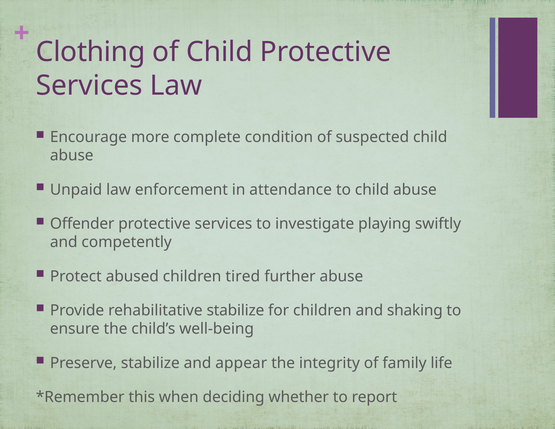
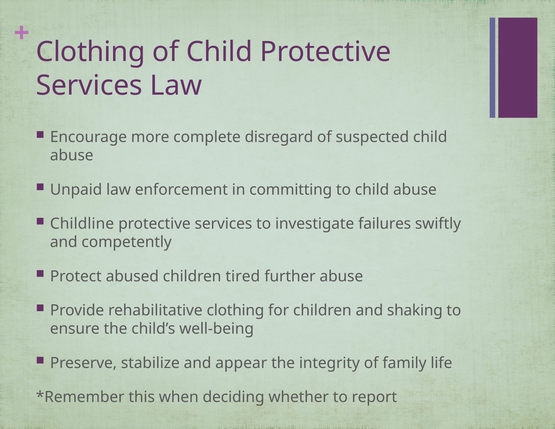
condition: condition -> disregard
attendance: attendance -> committing
Offender: Offender -> Childline
playing: playing -> failures
rehabilitative stabilize: stabilize -> clothing
